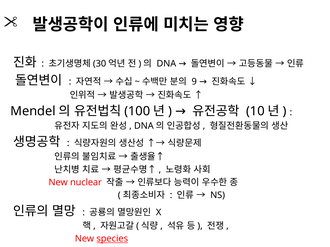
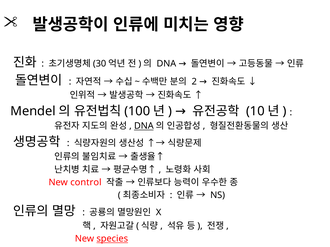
9: 9 -> 2
DNA at (144, 126) underline: none -> present
nuclear: nuclear -> control
